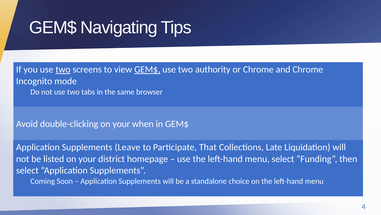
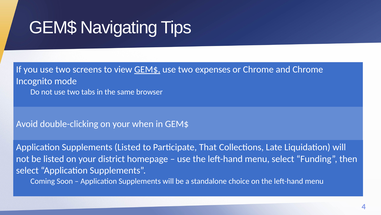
two at (63, 69) underline: present -> none
authority: authority -> expenses
Supplements Leave: Leave -> Listed
